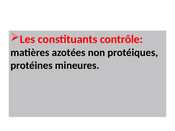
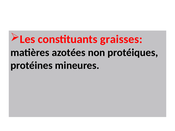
contrôle: contrôle -> graisses
